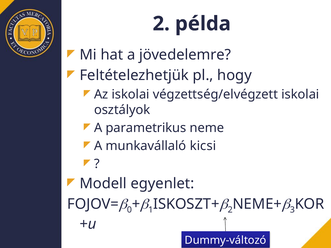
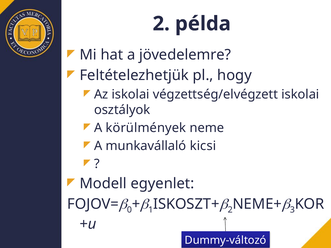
parametrikus: parametrikus -> körülmények
